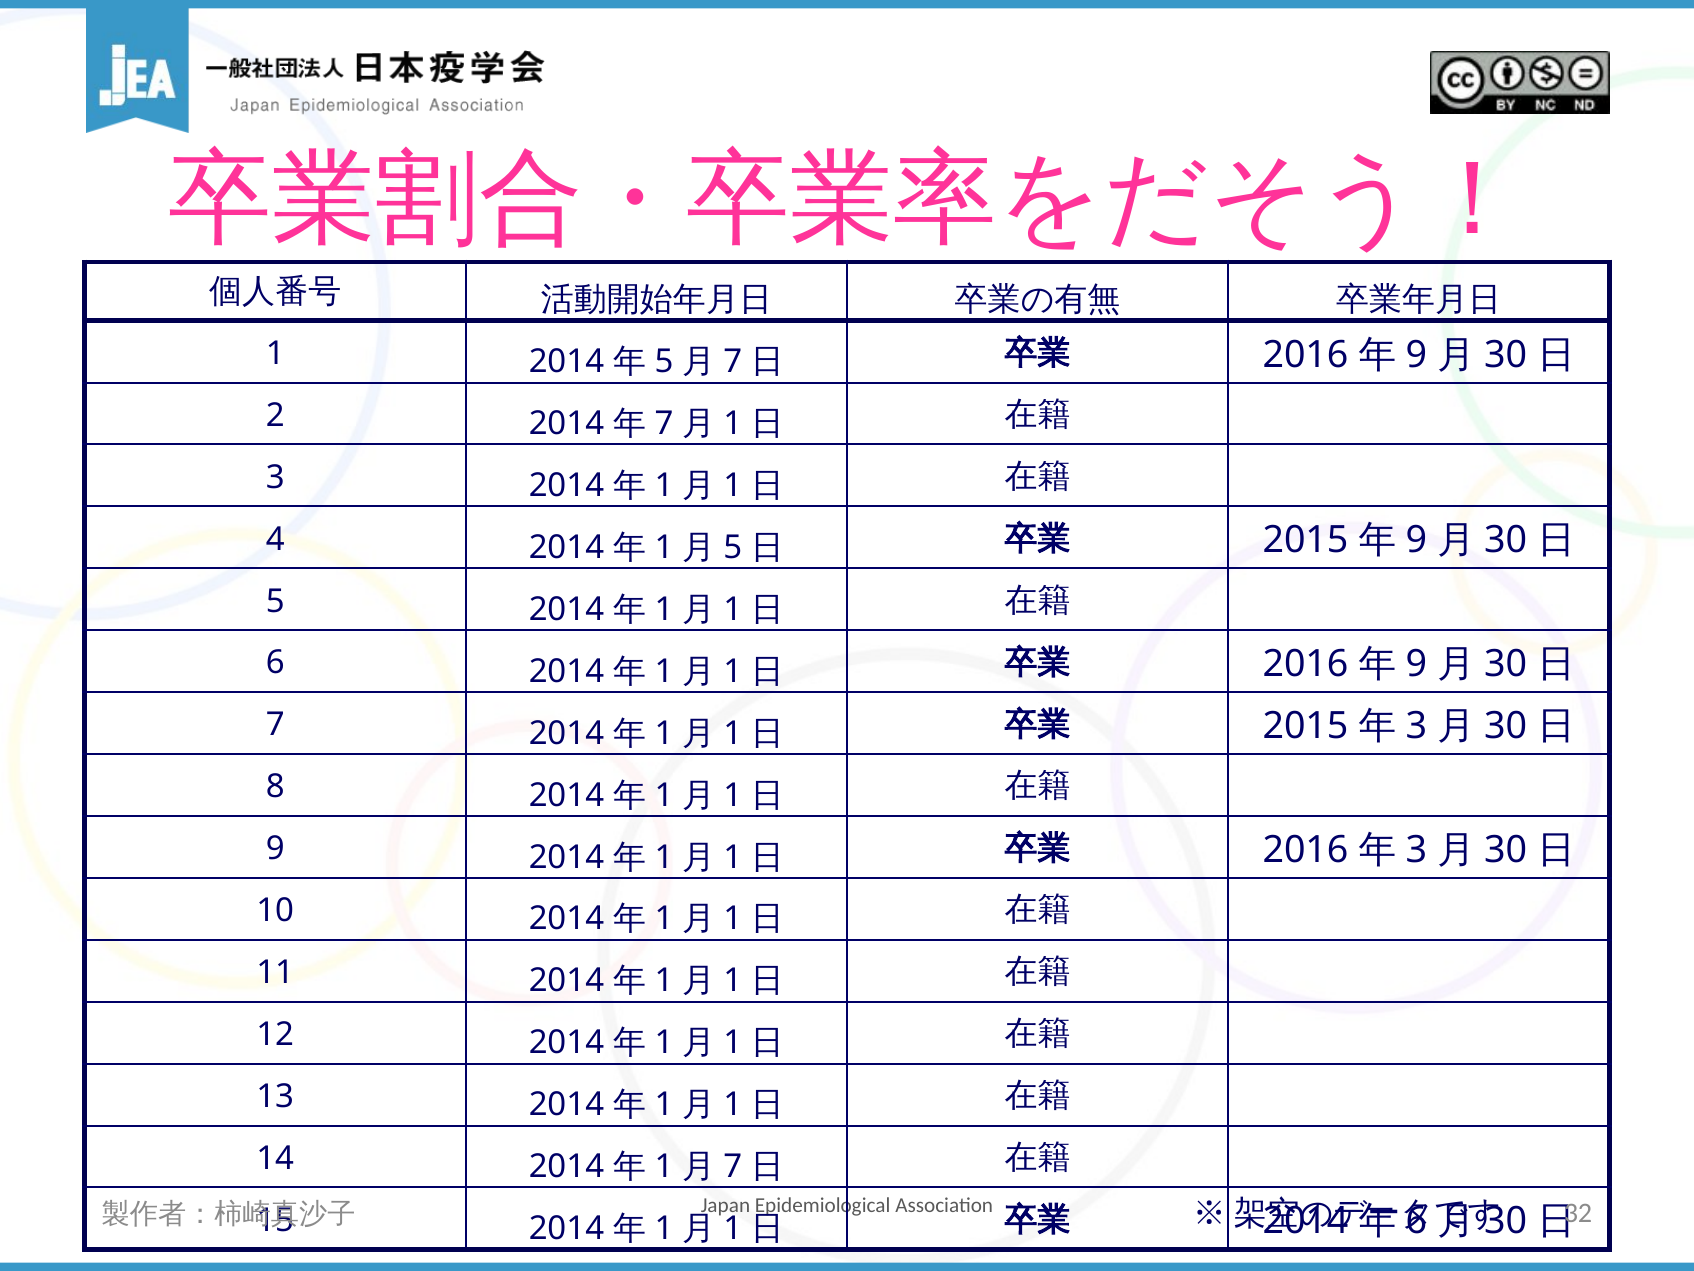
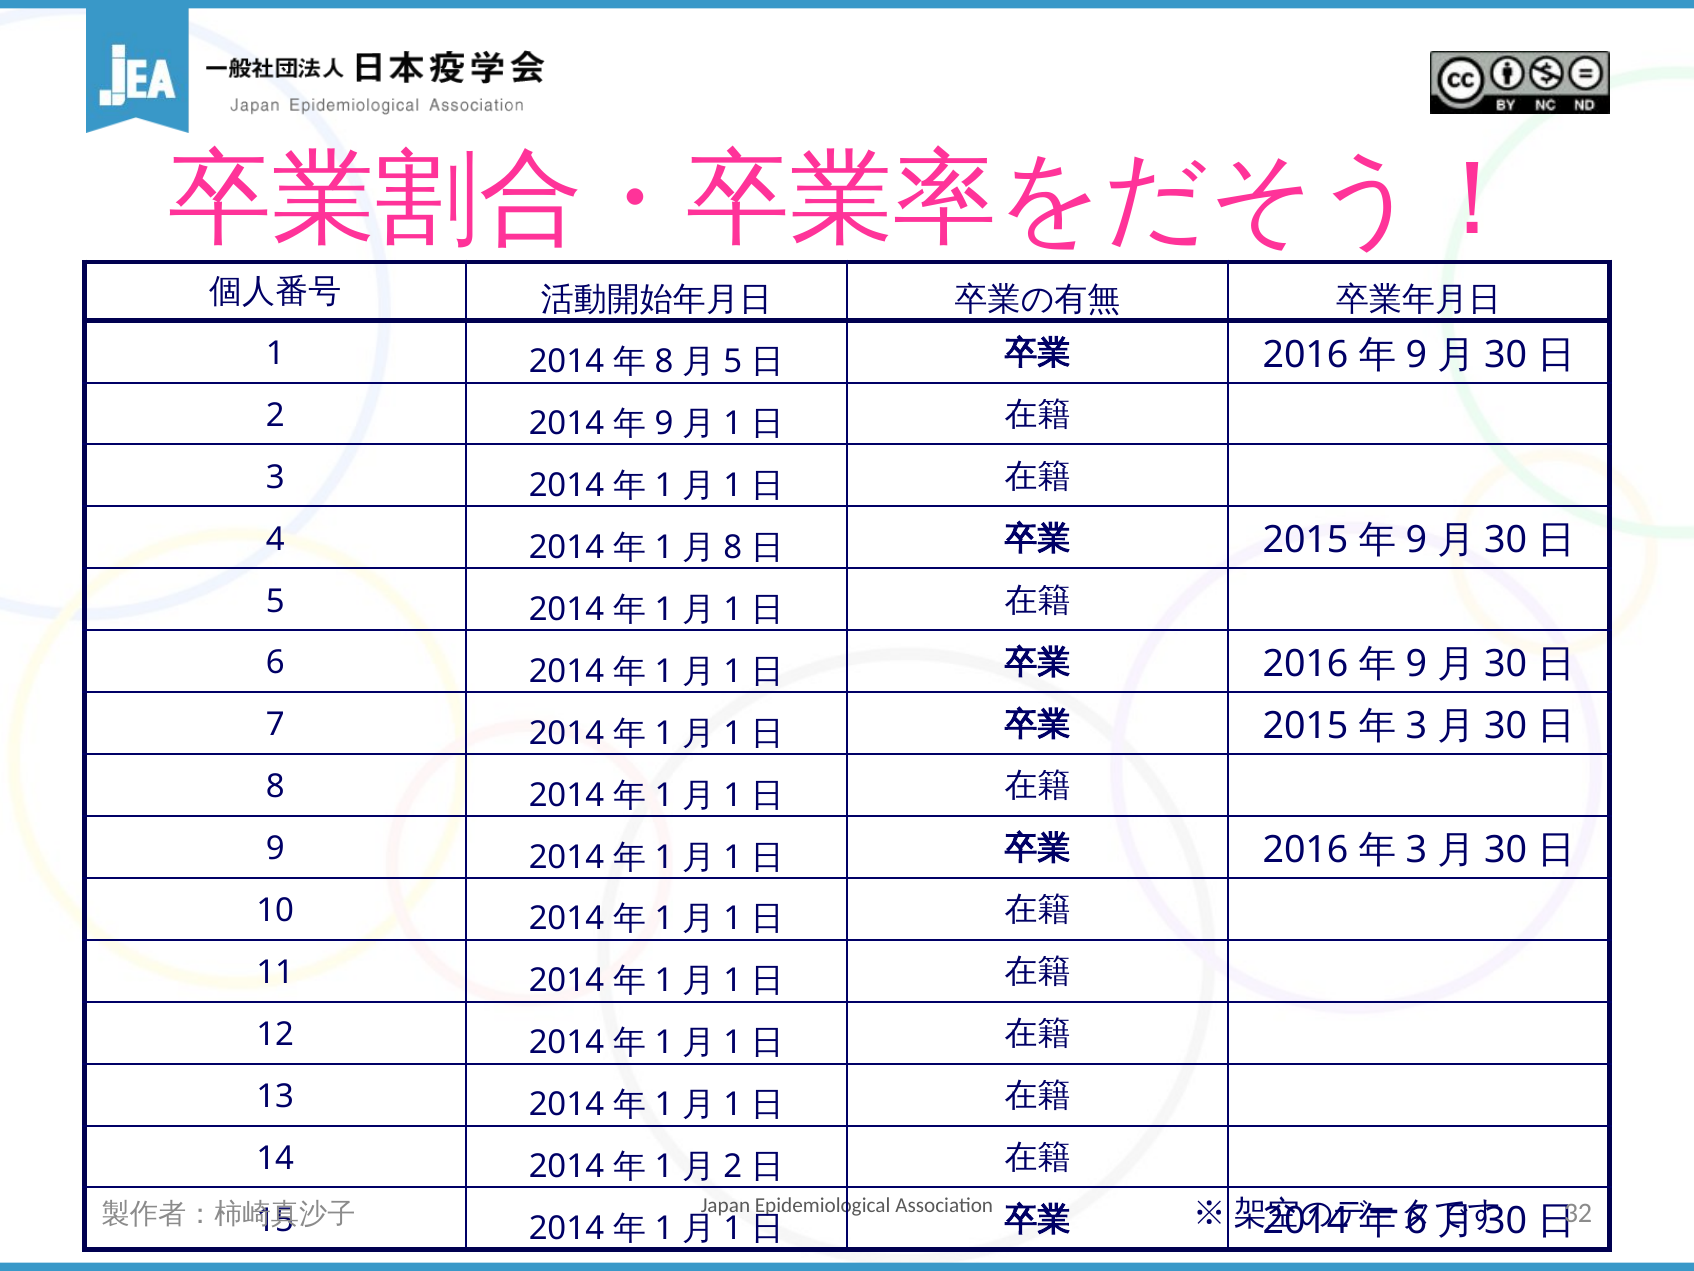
5 at (664, 362): 5 -> 8
7 at (733, 362): 7 -> 5
7 at (664, 424): 7 -> 9
5 at (733, 547): 5 -> 8
7 at (733, 1166): 7 -> 2
